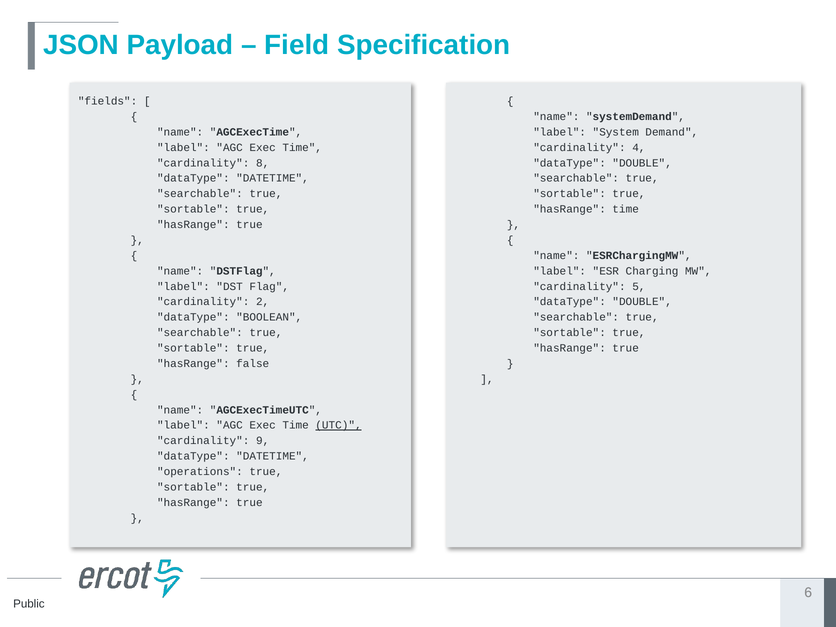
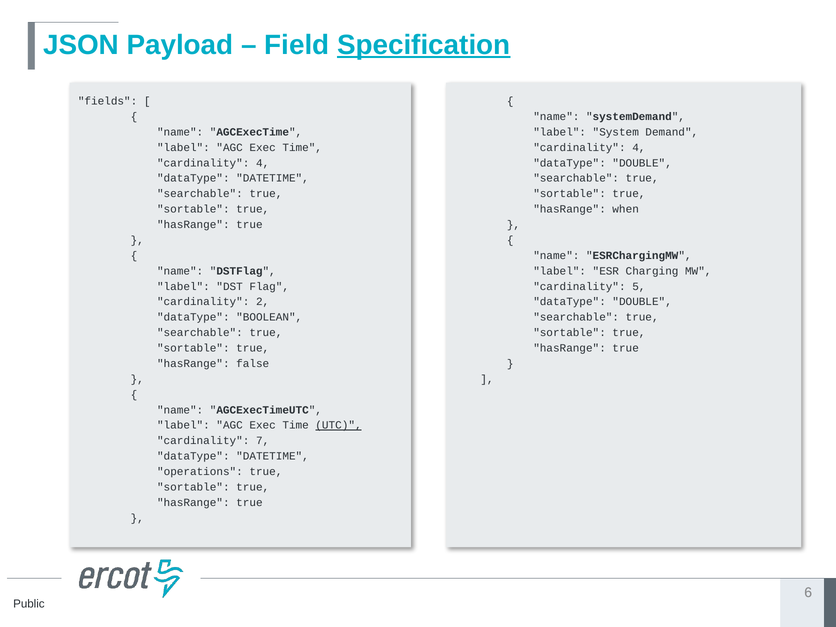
Specification underline: none -> present
8 at (263, 163): 8 -> 4
hasRange time: time -> when
9: 9 -> 7
